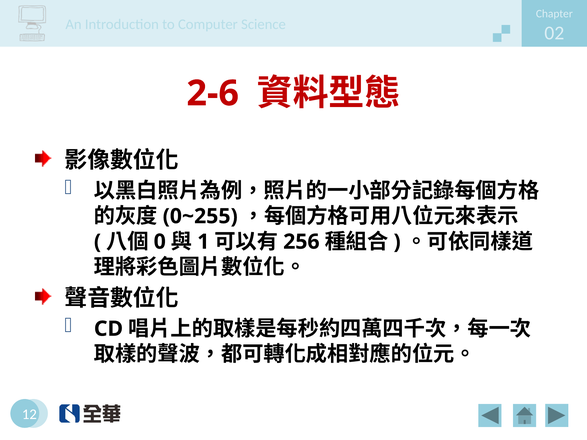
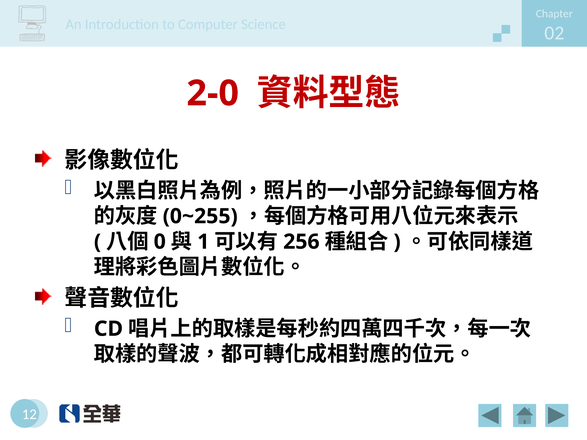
2-6: 2-6 -> 2-0
